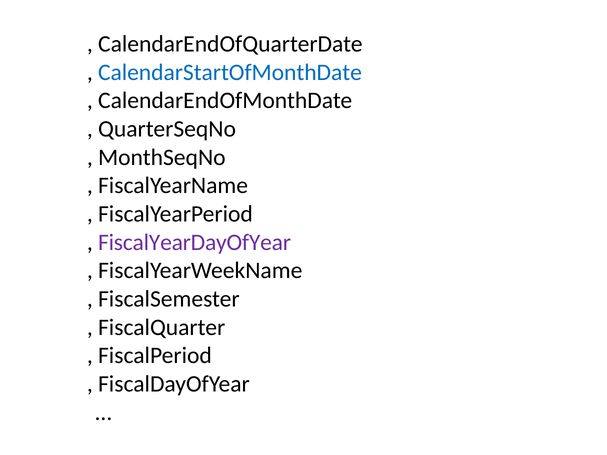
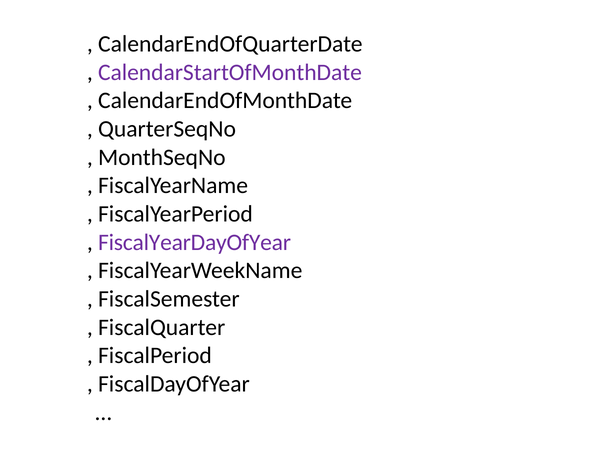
CalendarStartOfMonthDate colour: blue -> purple
